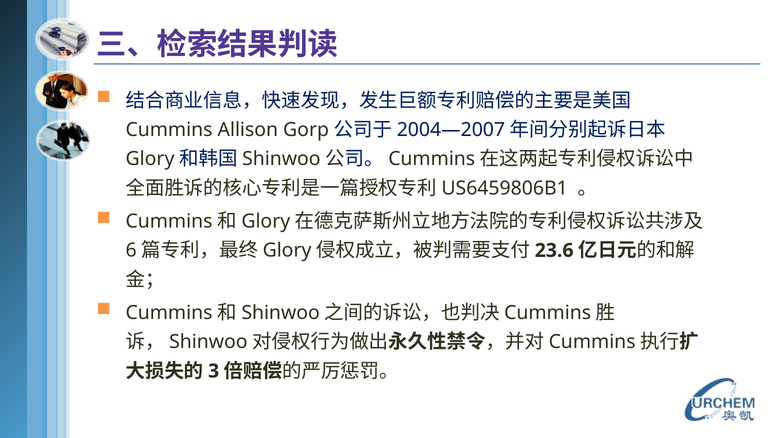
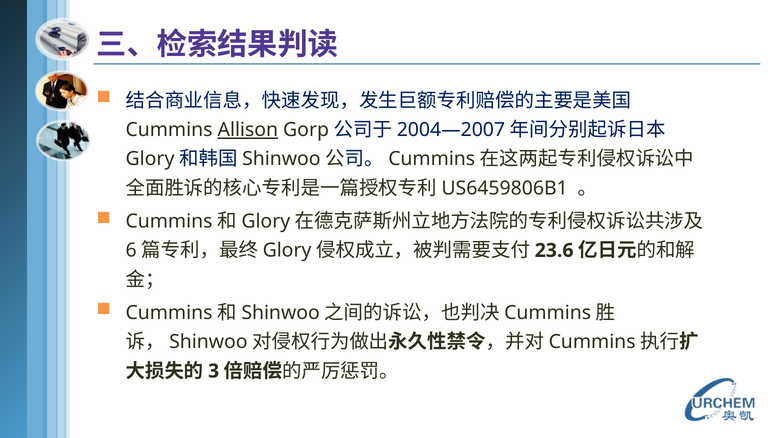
Allison underline: none -> present
